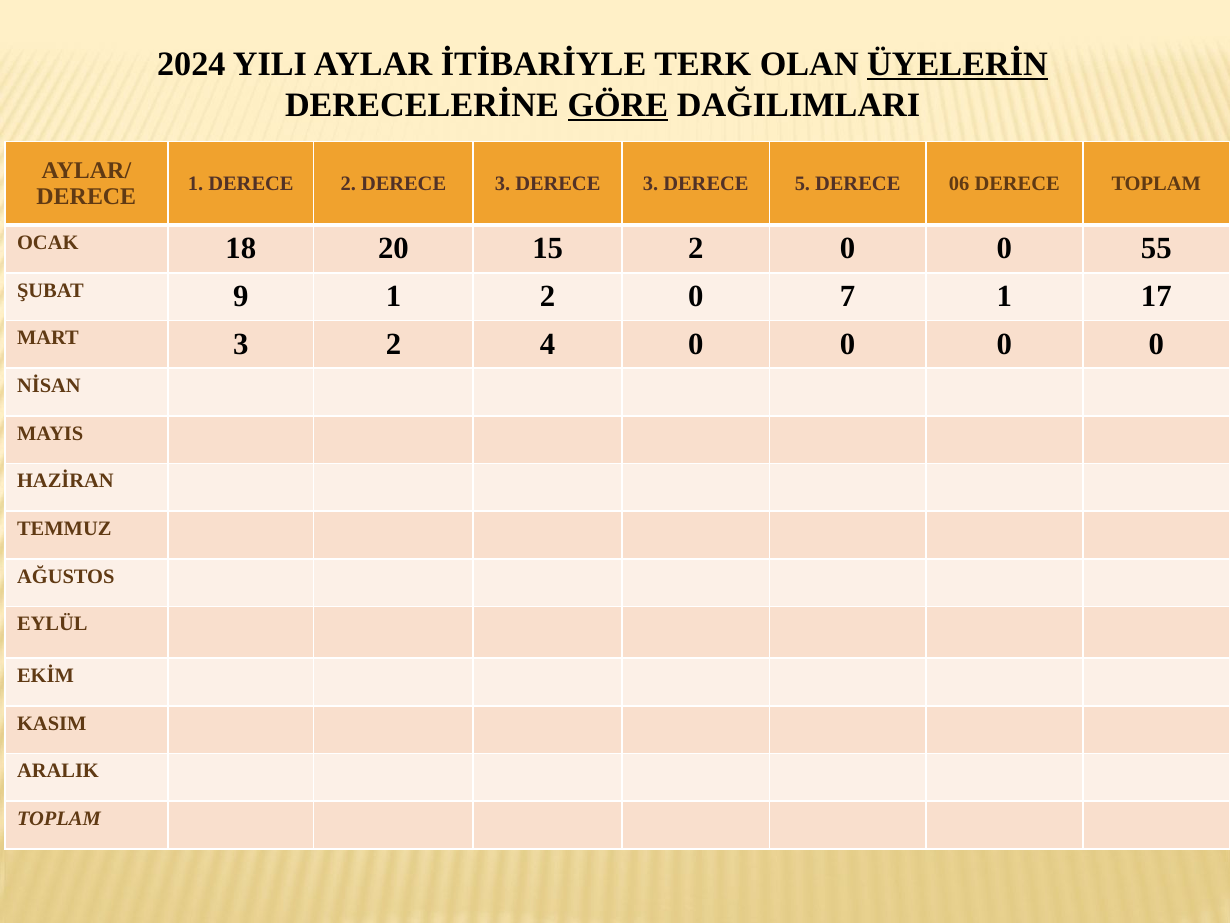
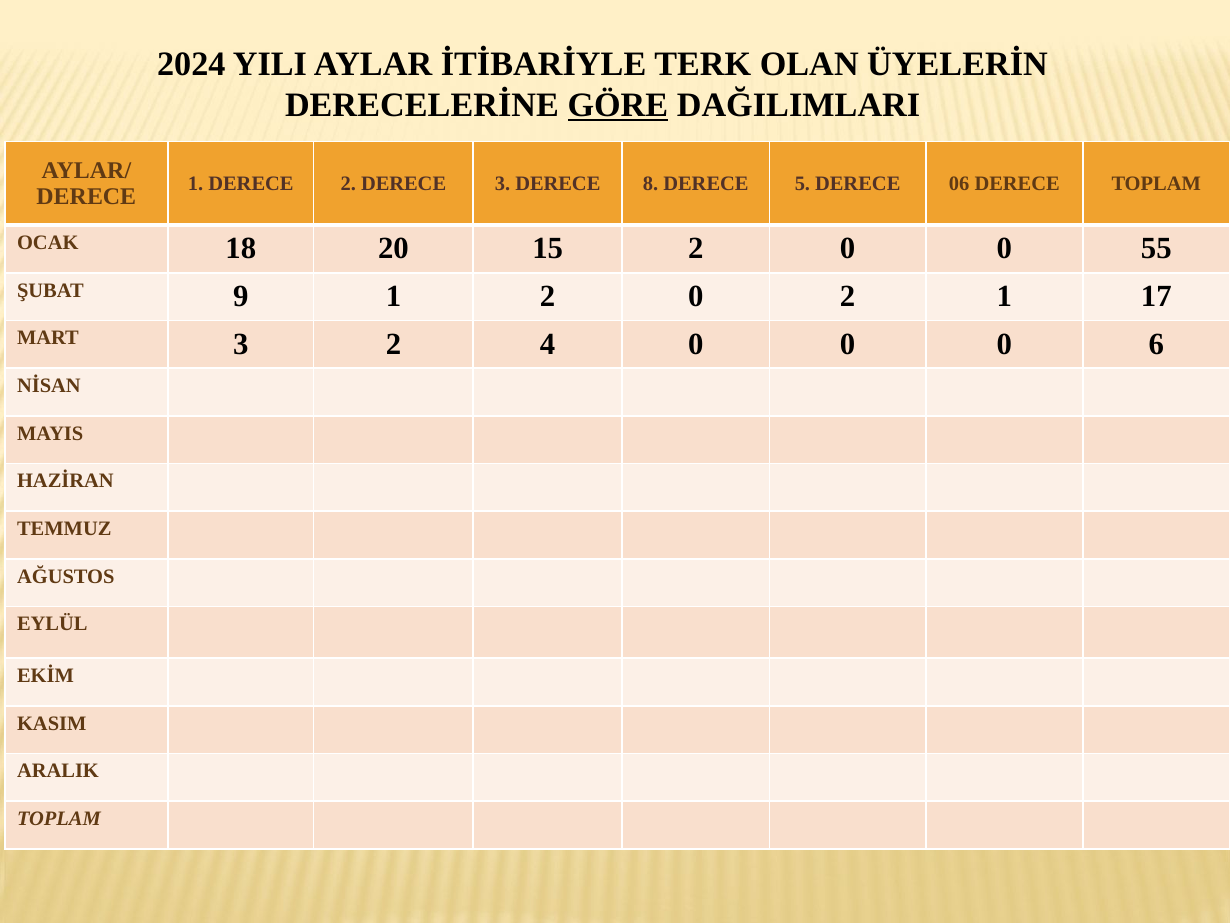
ÜYELERİN underline: present -> none
3 DERECE 3: 3 -> 8
0 7: 7 -> 2
0 0 0 0: 0 -> 6
